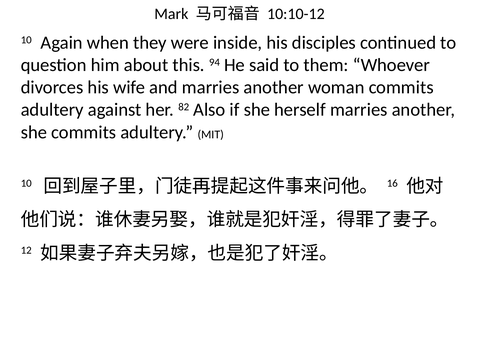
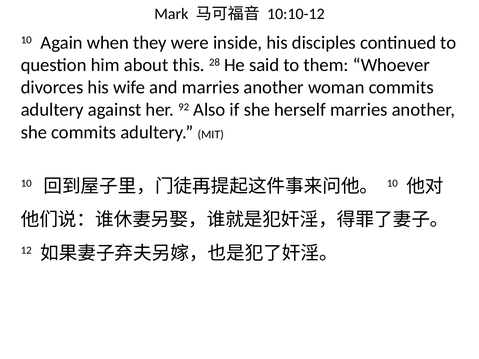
94: 94 -> 28
82: 82 -> 92
16 at (392, 183): 16 -> 10
